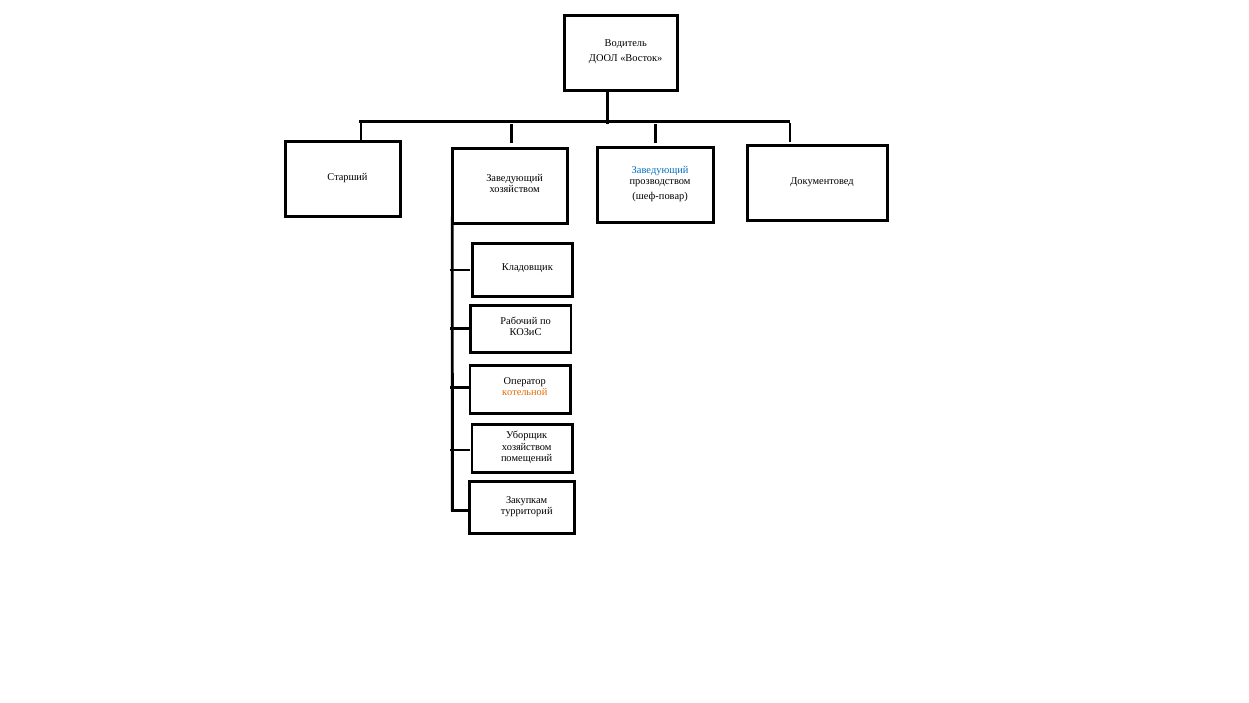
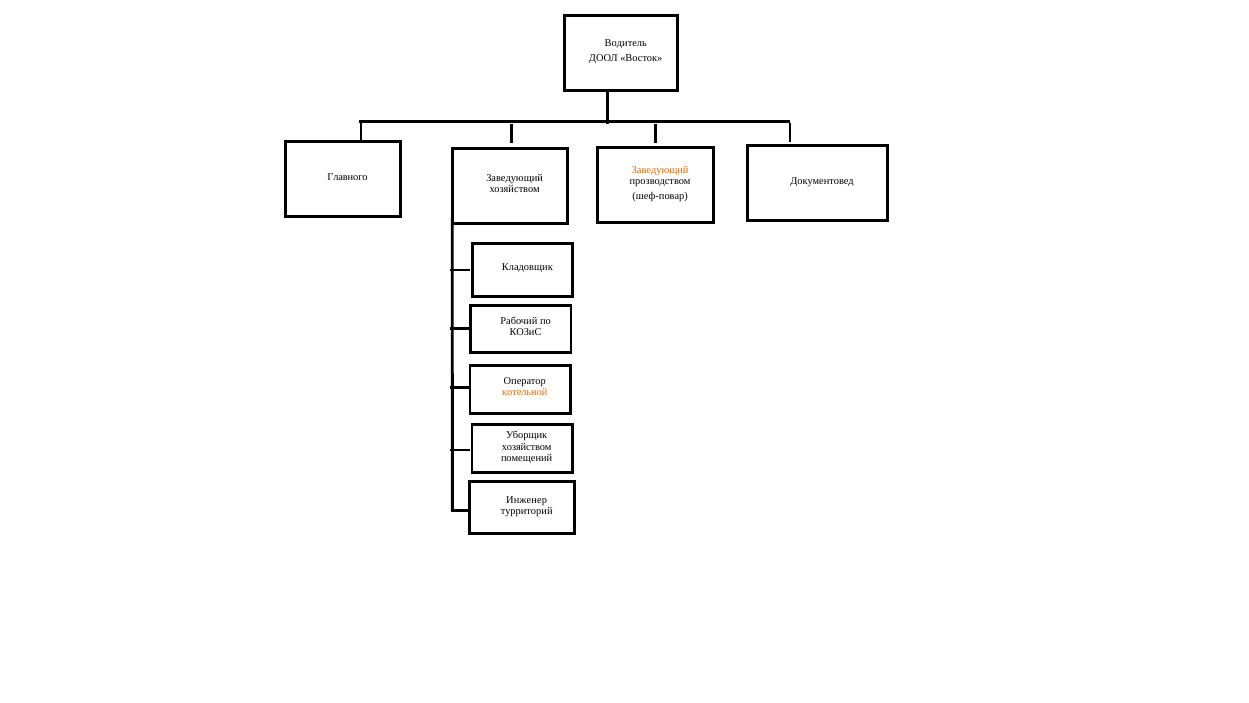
Заведующий at (660, 170) colour: blue -> orange
Старший: Старший -> Главного
Закупкам: Закупкам -> Инженер
